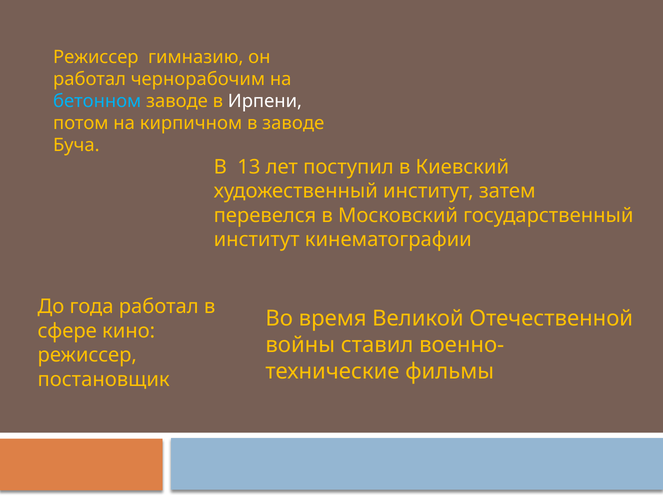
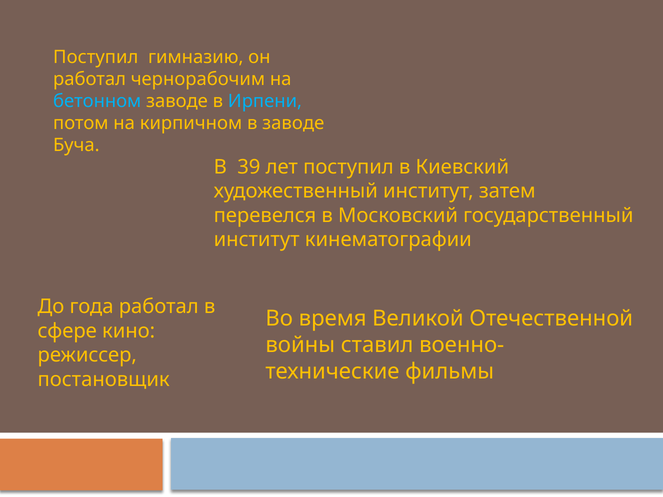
Режиссер at (96, 57): Режиссер -> Поступил
Ирпени colour: white -> light blue
13: 13 -> 39
